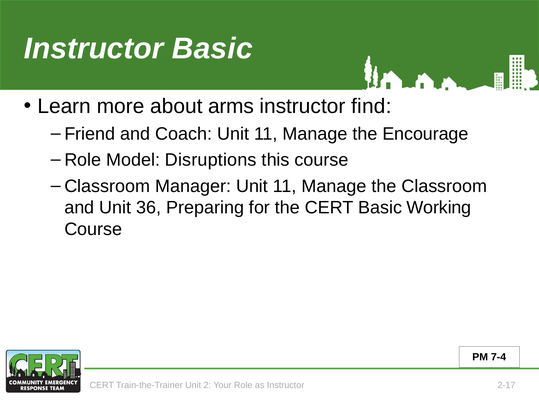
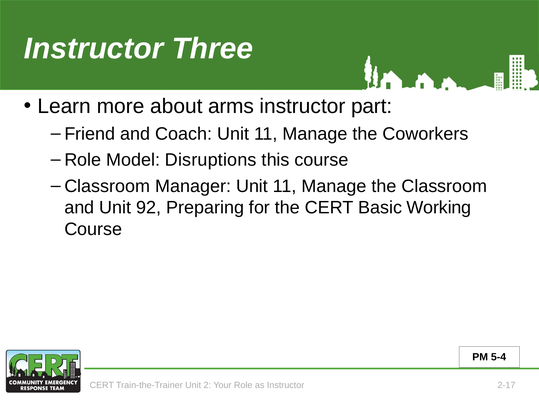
Instructor Basic: Basic -> Three
find: find -> part
Encourage: Encourage -> Coworkers
36: 36 -> 92
7-4: 7-4 -> 5-4
